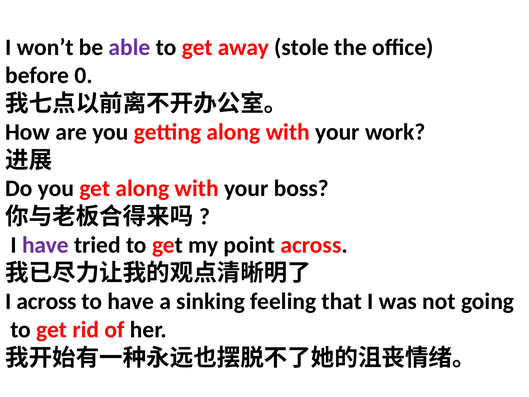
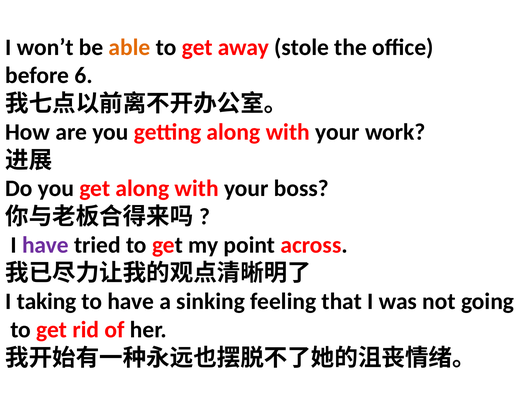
able colour: purple -> orange
0: 0 -> 6
I across: across -> taking
